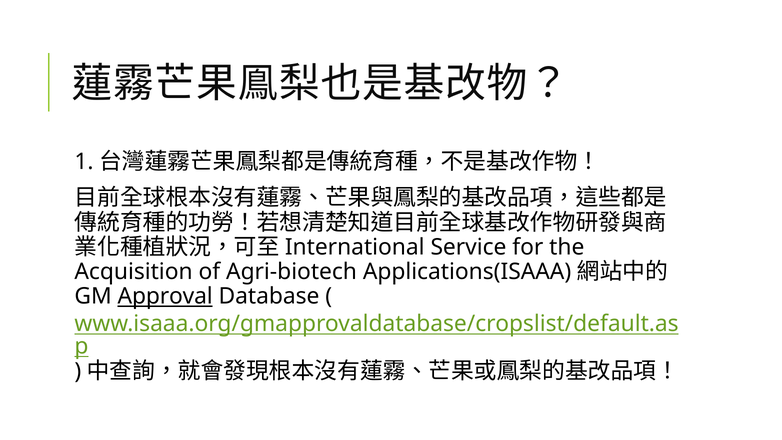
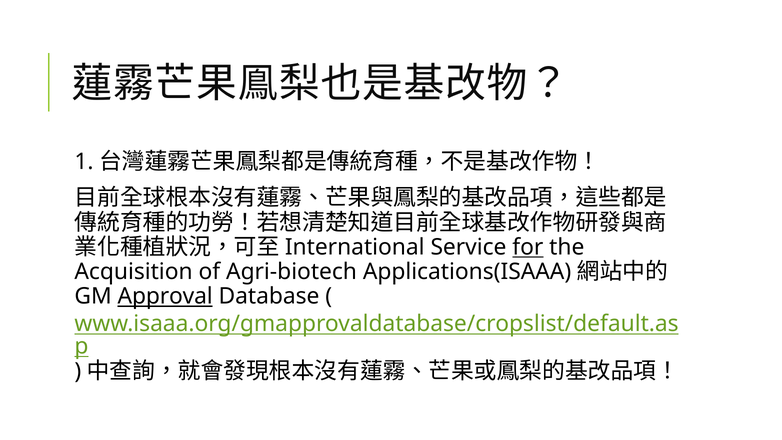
for underline: none -> present
